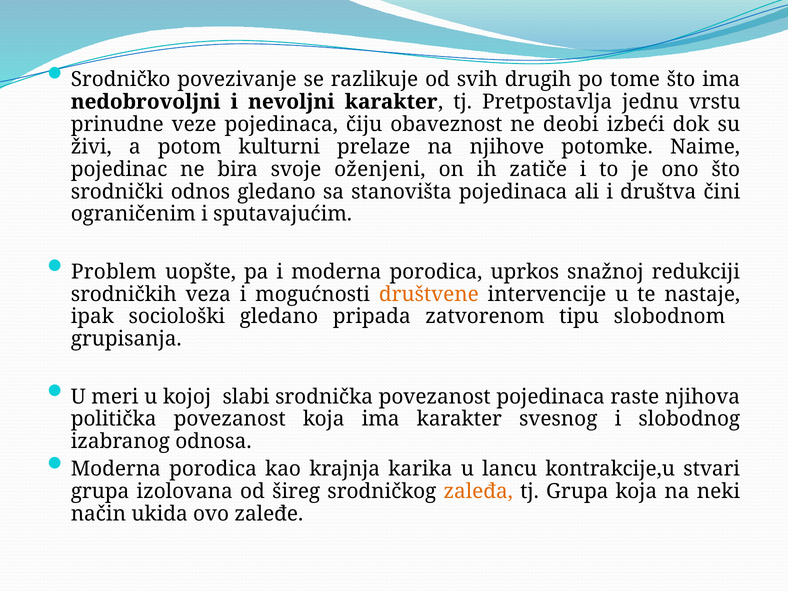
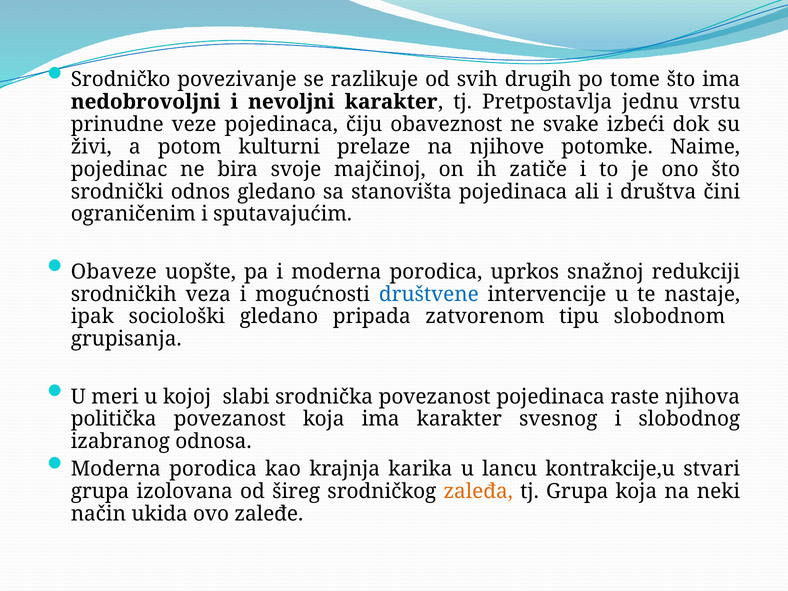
deobi: deobi -> svake
oženjeni: oženjeni -> majčinoj
Problem: Problem -> Obaveze
društvene colour: orange -> blue
